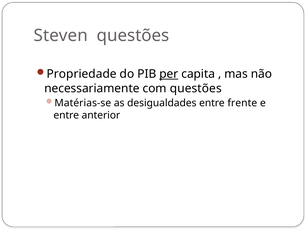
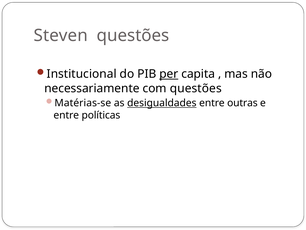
Propriedade: Propriedade -> Institucional
desigualdades underline: none -> present
frente: frente -> outras
anterior: anterior -> políticas
